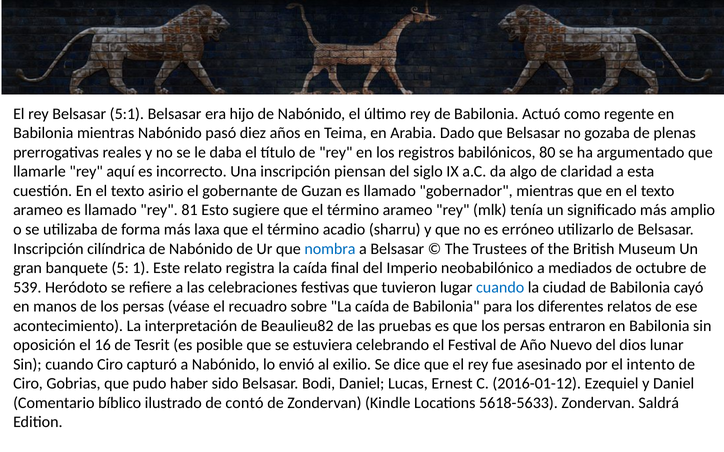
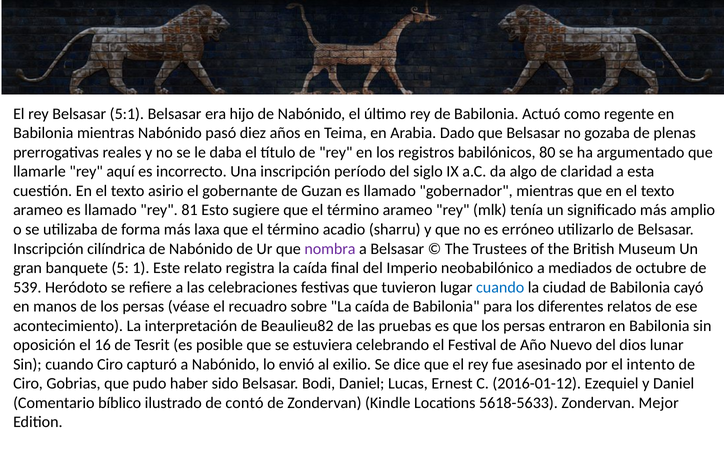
piensan: piensan -> período
nombra colour: blue -> purple
Saldrá: Saldrá -> Mejor
